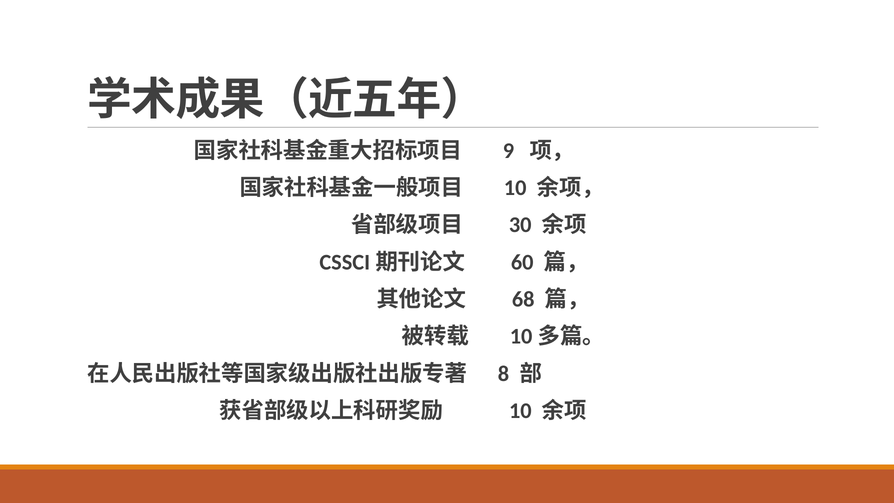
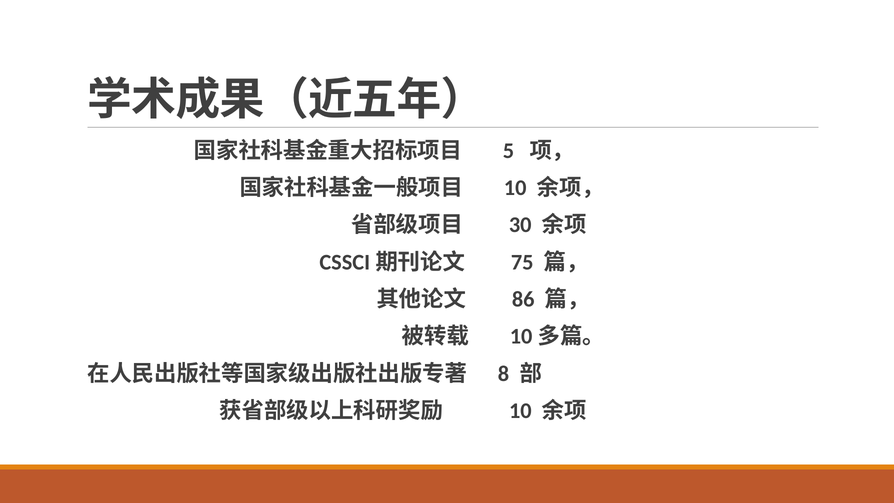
9: 9 -> 5
60: 60 -> 75
68: 68 -> 86
